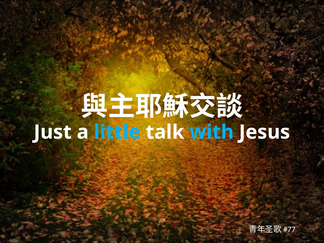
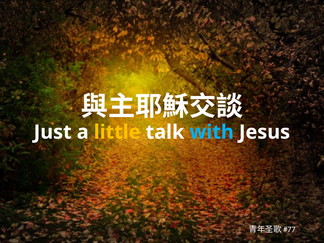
little colour: light blue -> yellow
